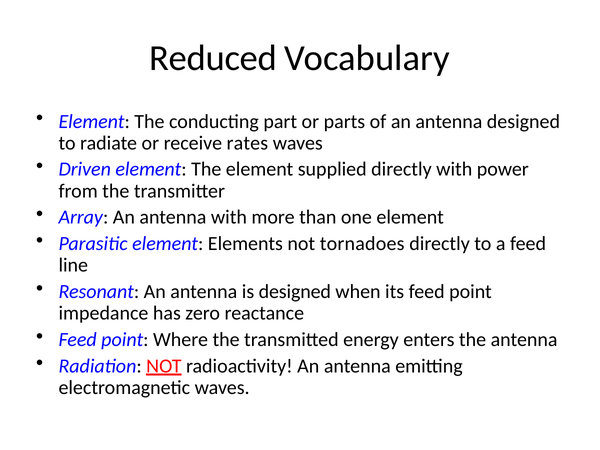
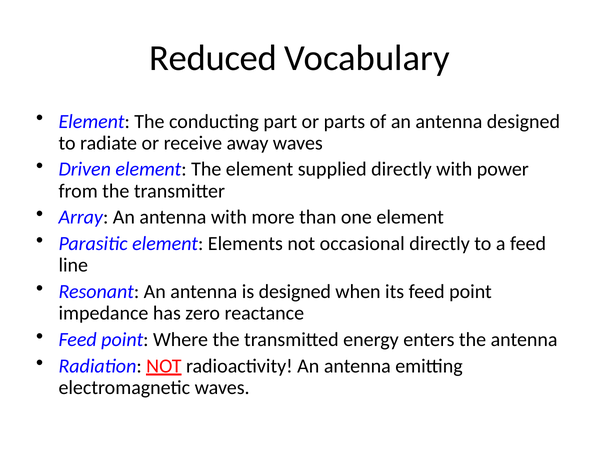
rates: rates -> away
tornadoes: tornadoes -> occasional
